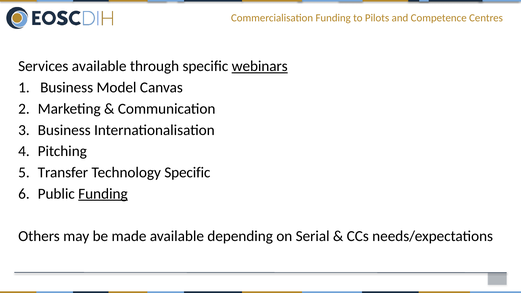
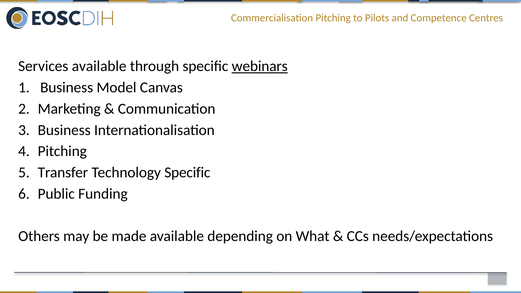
Commercialisation Funding: Funding -> Pitching
Funding at (103, 194) underline: present -> none
Serial: Serial -> What
